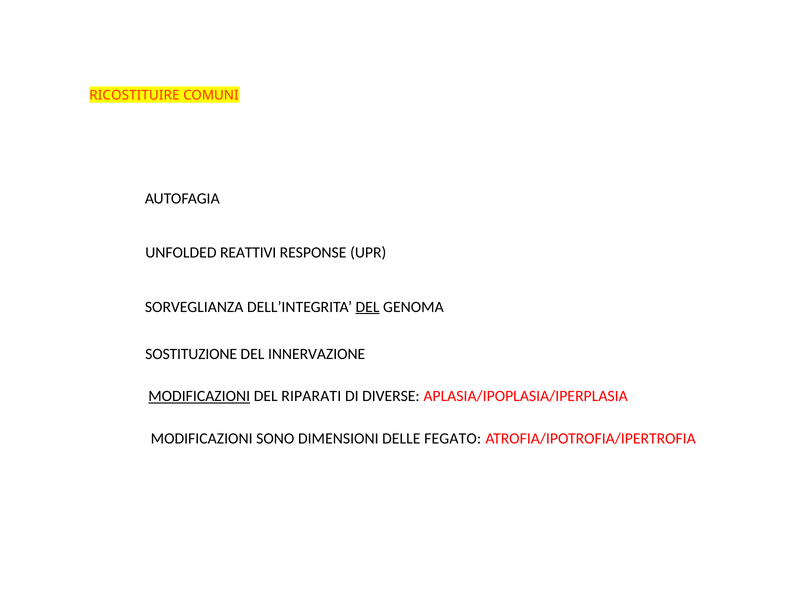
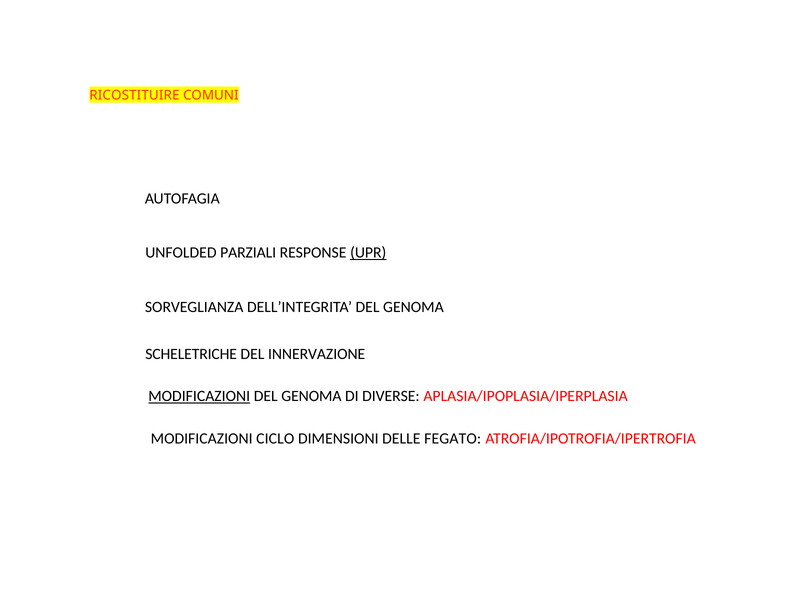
REATTIVI: REATTIVI -> PARZIALI
UPR underline: none -> present
DEL at (368, 307) underline: present -> none
SOSTITUZIONE: SOSTITUZIONE -> SCHELETRICHE
RIPARATI at (311, 396): RIPARATI -> GENOMA
SONO: SONO -> CICLO
